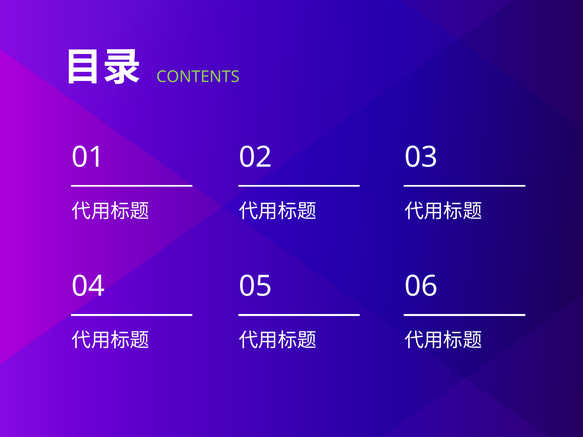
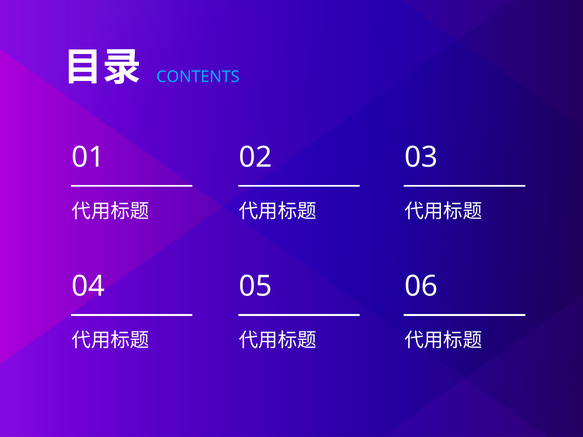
CONTENTS colour: light green -> light blue
